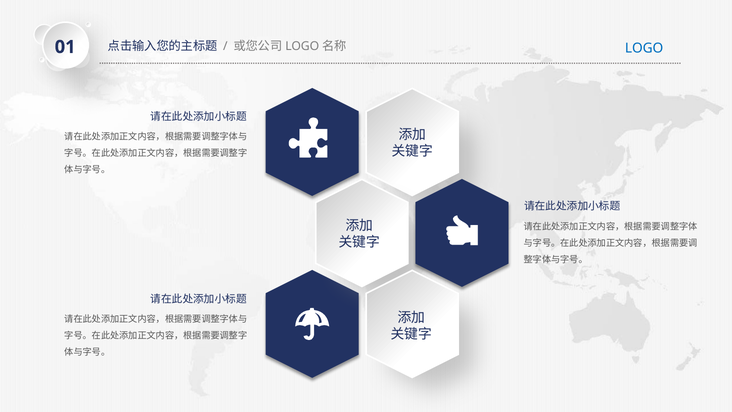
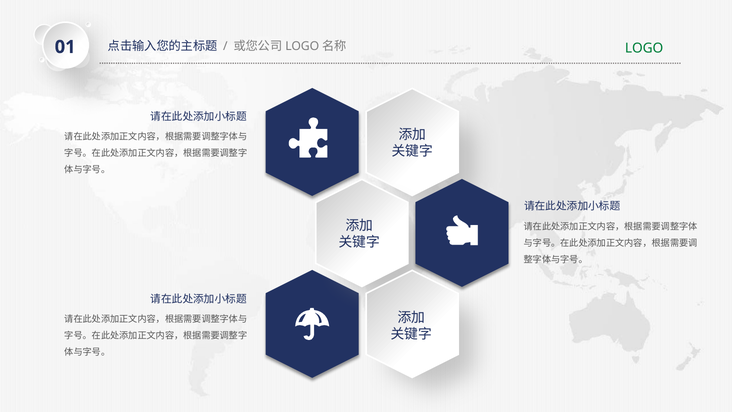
LOGO colour: blue -> green
